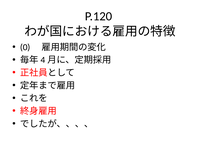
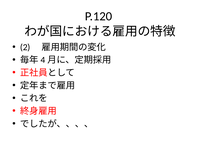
0: 0 -> 2
